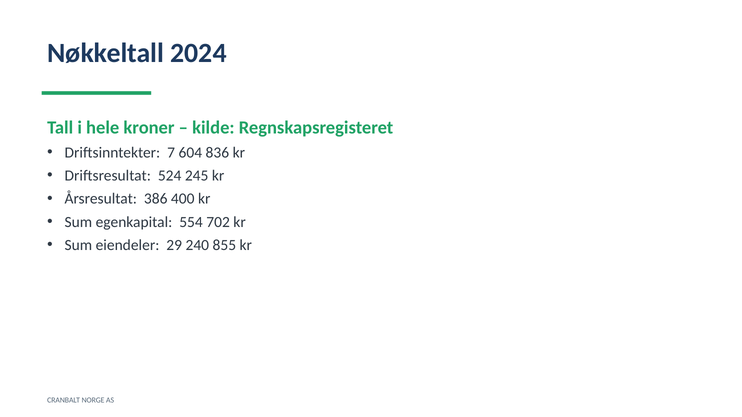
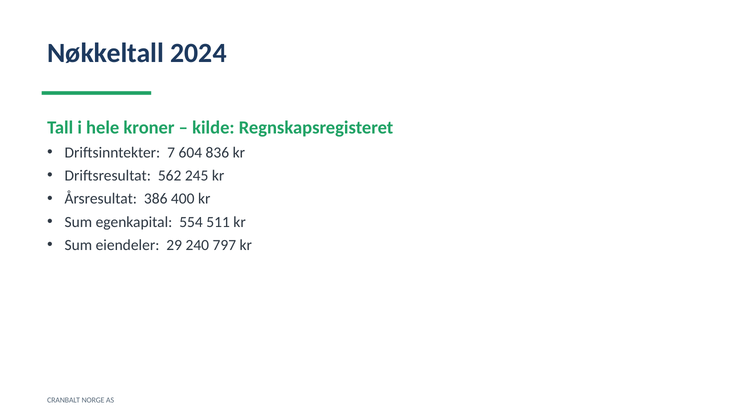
524: 524 -> 562
702: 702 -> 511
855: 855 -> 797
